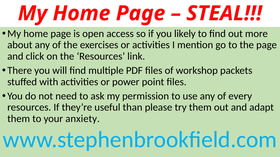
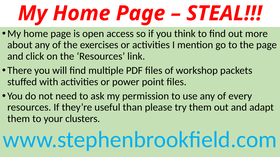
likely: likely -> think
anxiety: anxiety -> clusters
